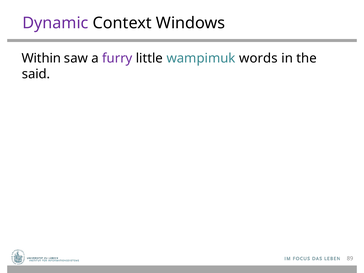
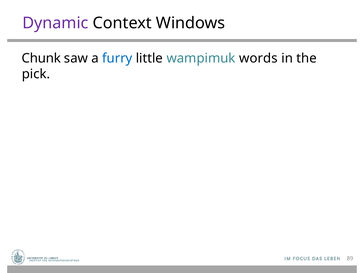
Within: Within -> Chunk
furry colour: purple -> blue
said: said -> pick
